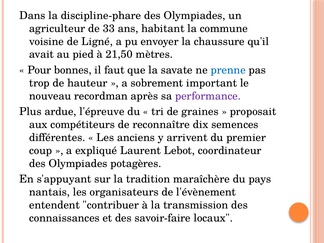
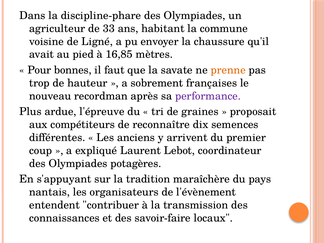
21,50: 21,50 -> 16,85
prenne colour: blue -> orange
important: important -> françaises
